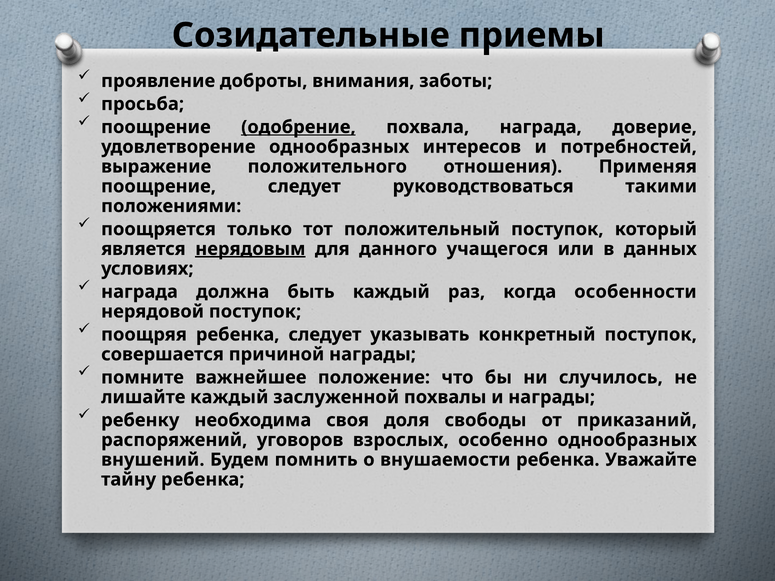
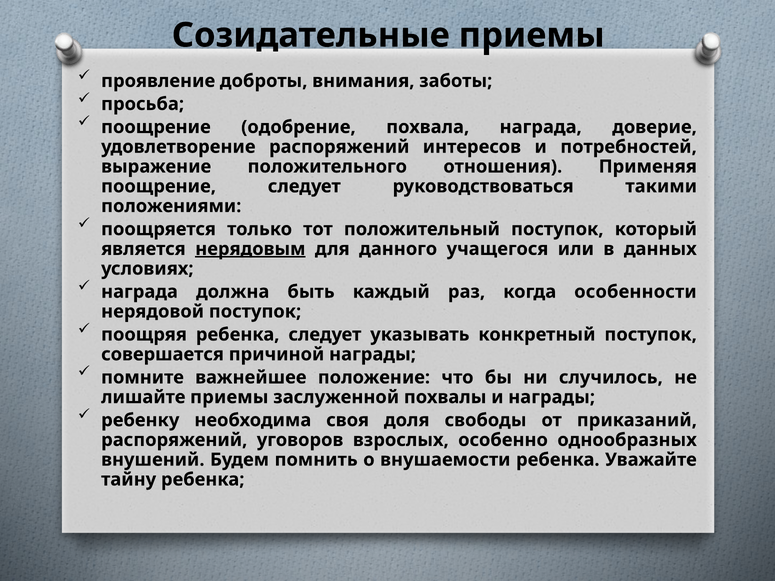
одобрение underline: present -> none
удовлетворение однообразных: однообразных -> распоряжений
лишайте каждый: каждый -> приемы
